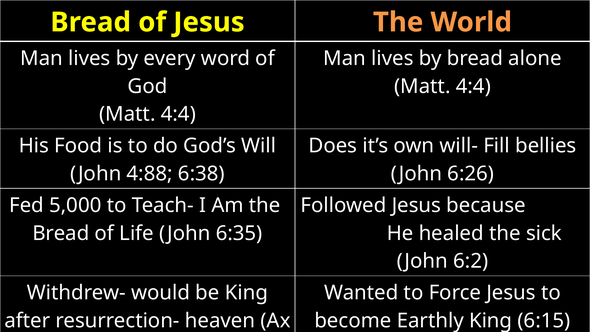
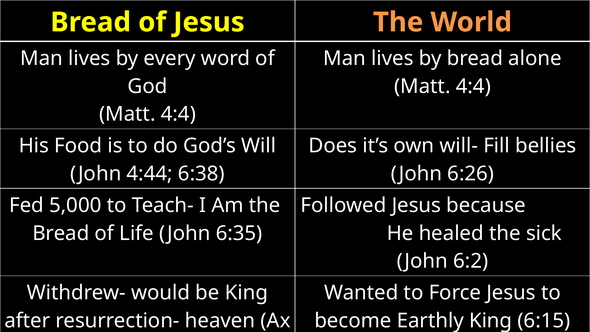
4:88: 4:88 -> 4:44
